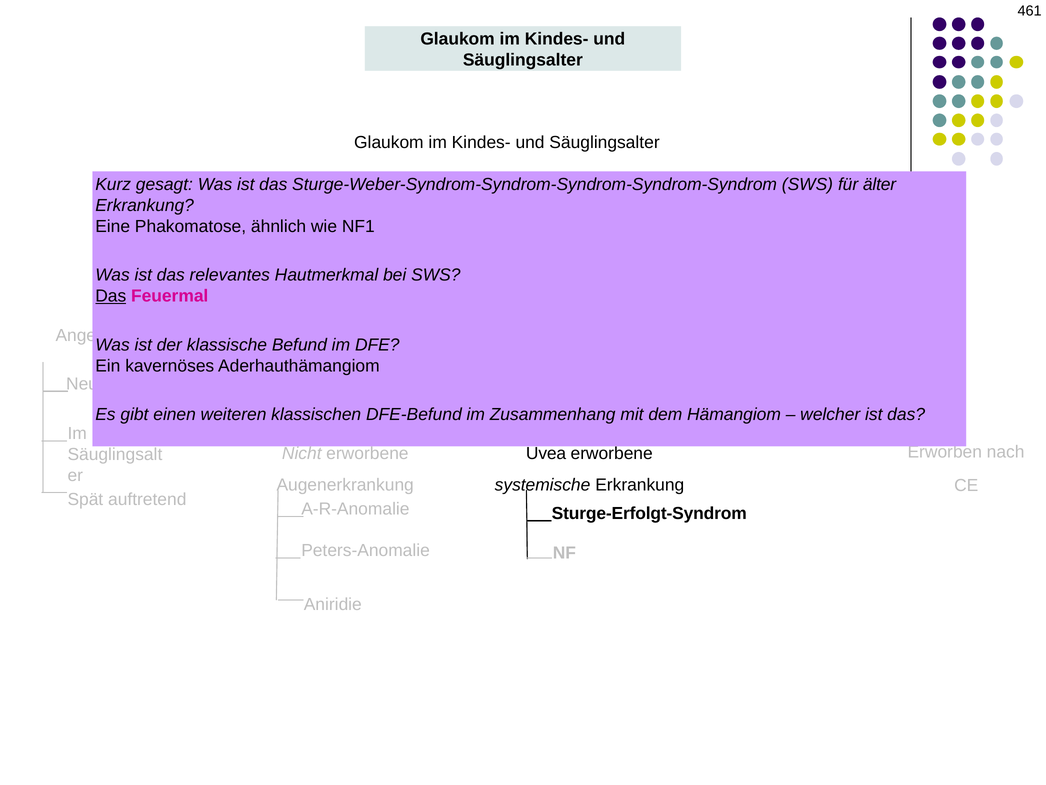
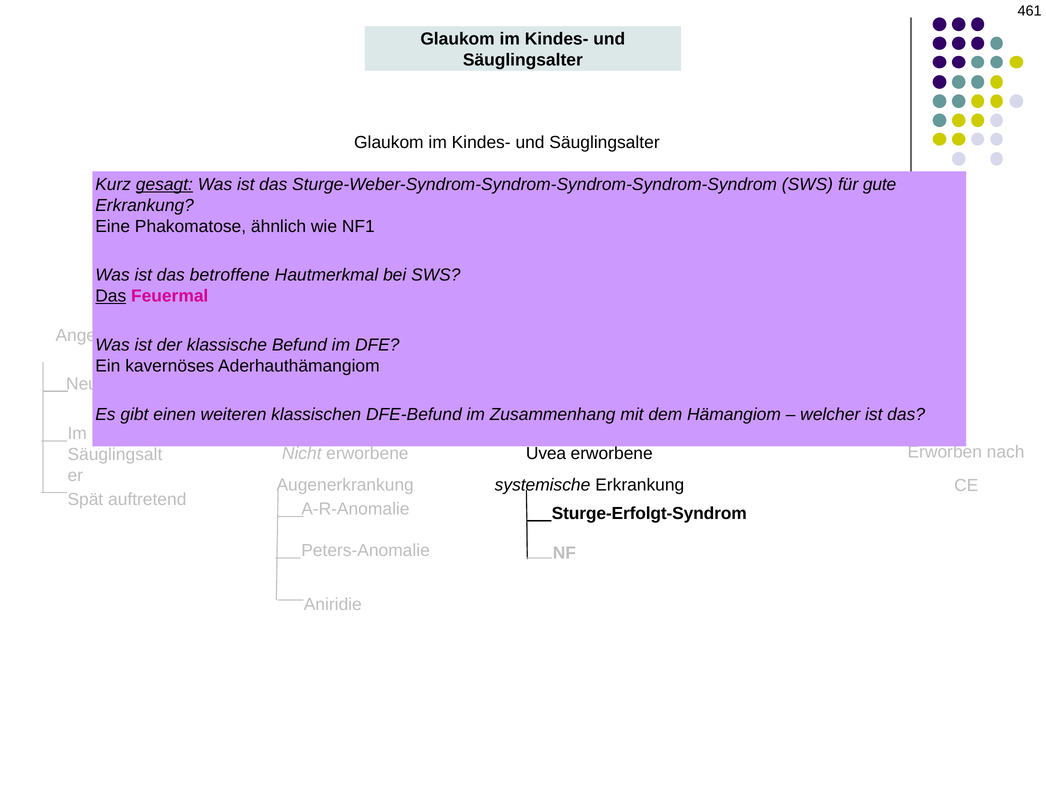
gesagt underline: none -> present
älter: älter -> gute
relevantes: relevantes -> betroffene
